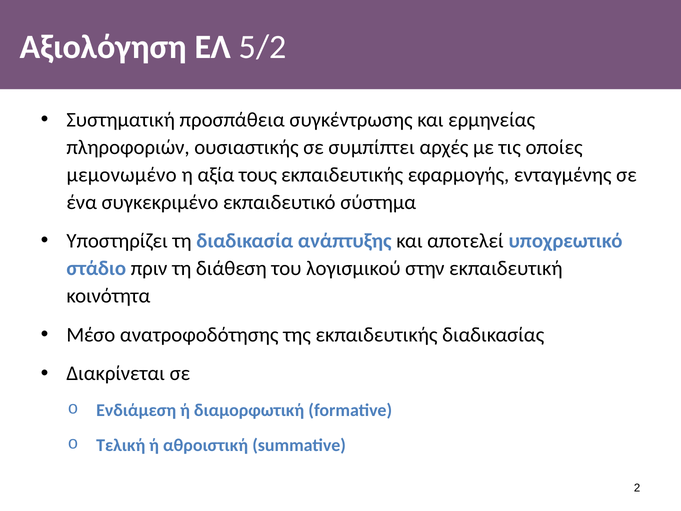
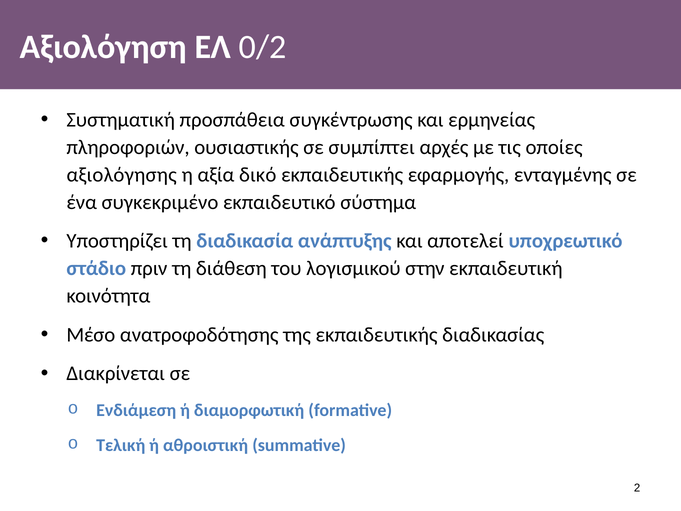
5/2: 5/2 -> 0/2
μεμονωμένο: μεμονωμένο -> αξιολόγησης
τους: τους -> δικό
